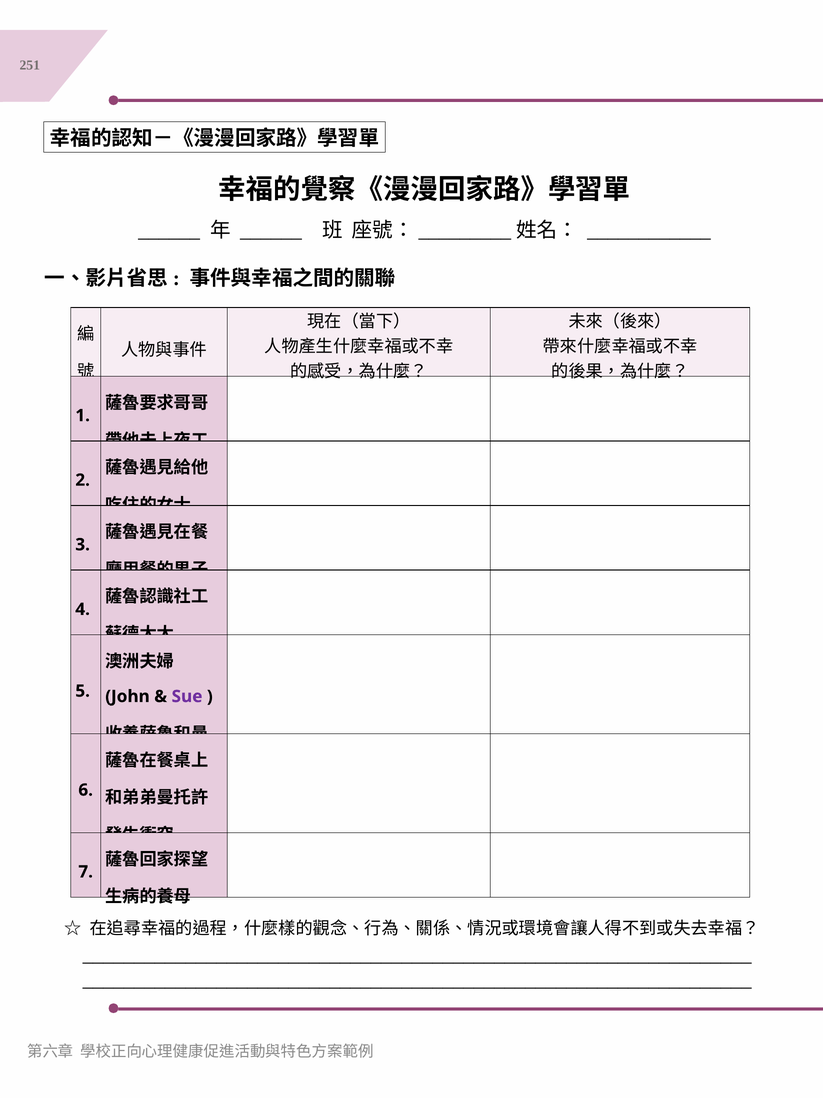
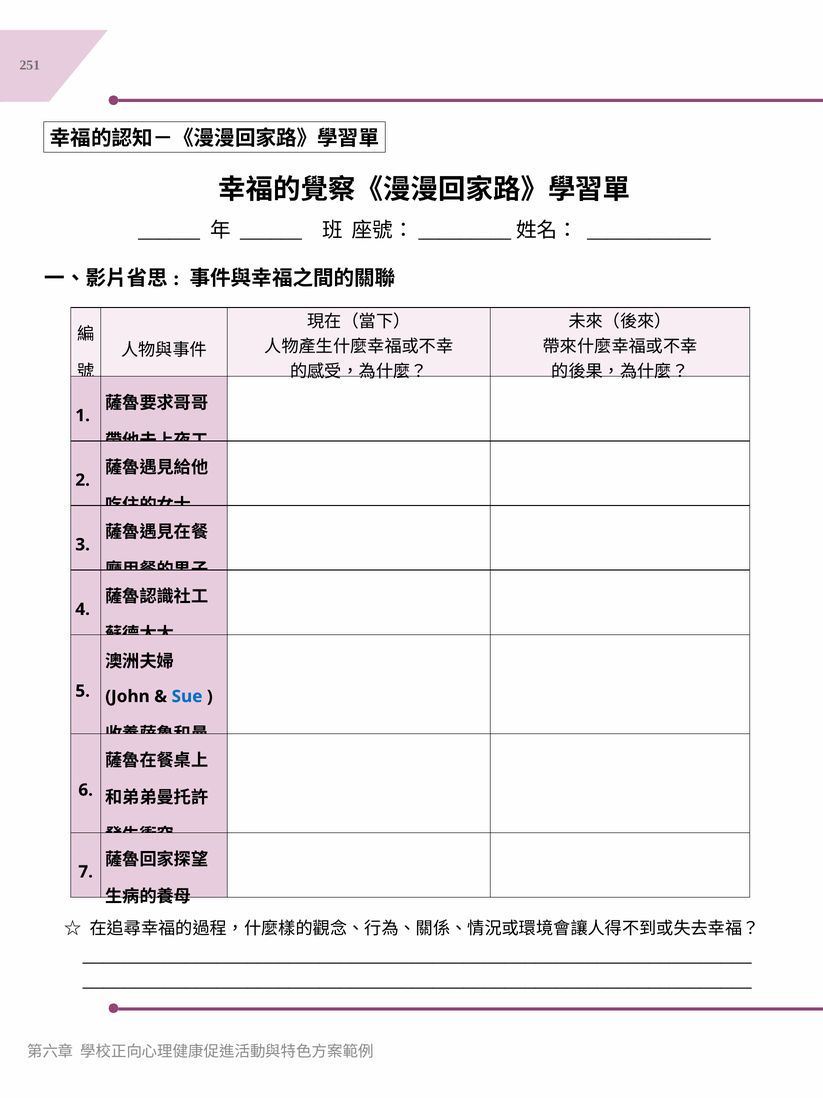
Sue colour: purple -> blue
